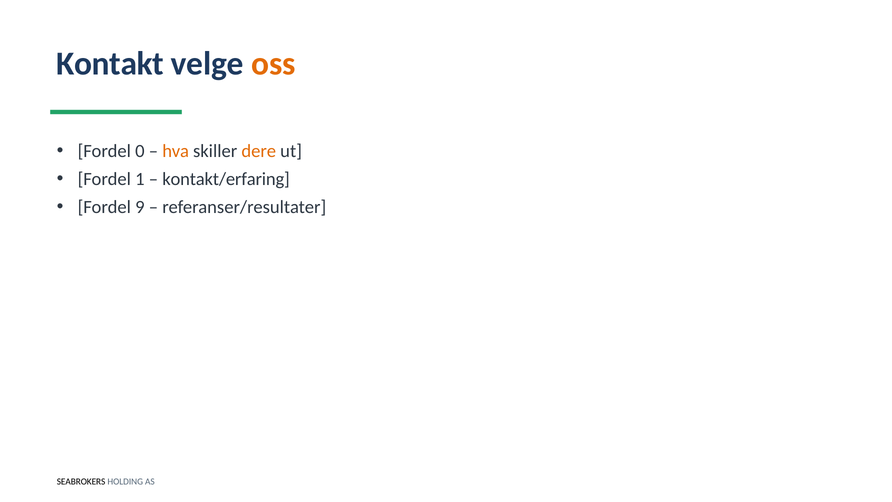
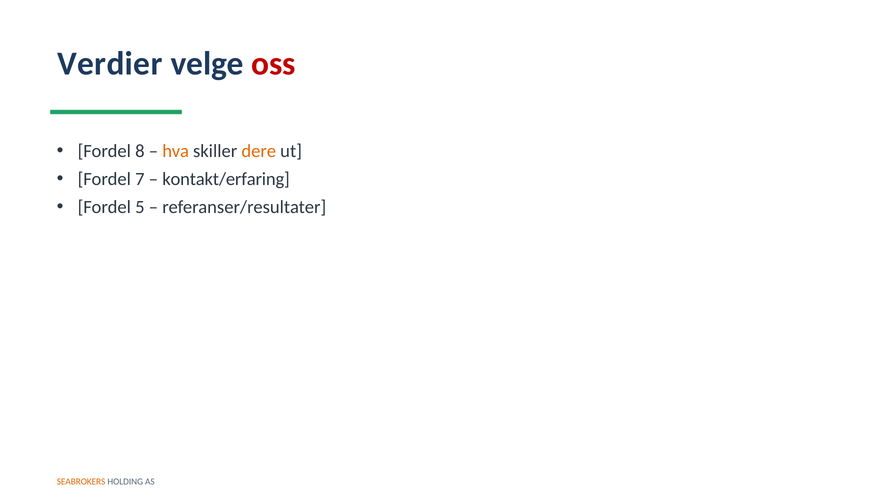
Kontakt: Kontakt -> Verdier
oss colour: orange -> red
0: 0 -> 8
1: 1 -> 7
9: 9 -> 5
SEABROKERS colour: black -> orange
